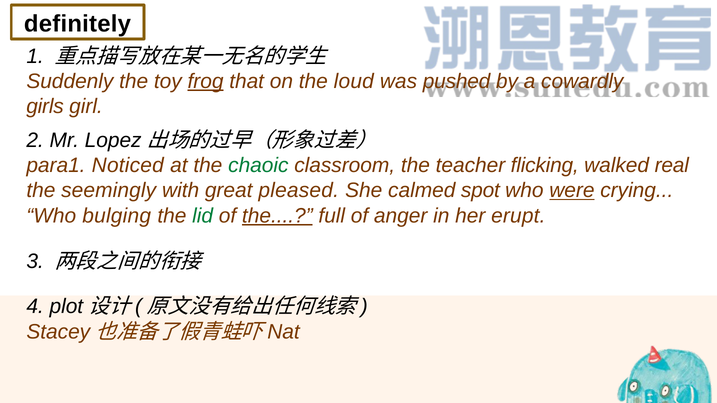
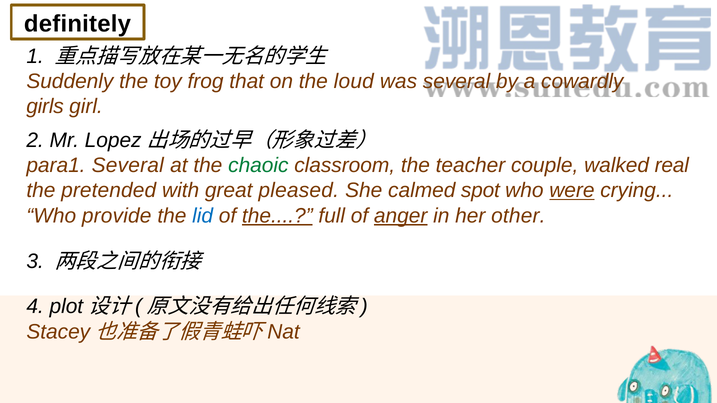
frog underline: present -> none
was pushed: pushed -> several
para1 Noticed: Noticed -> Several
flicking: flicking -> couple
seemingly: seemingly -> pretended
bulging: bulging -> provide
lid colour: green -> blue
anger underline: none -> present
erupt: erupt -> other
